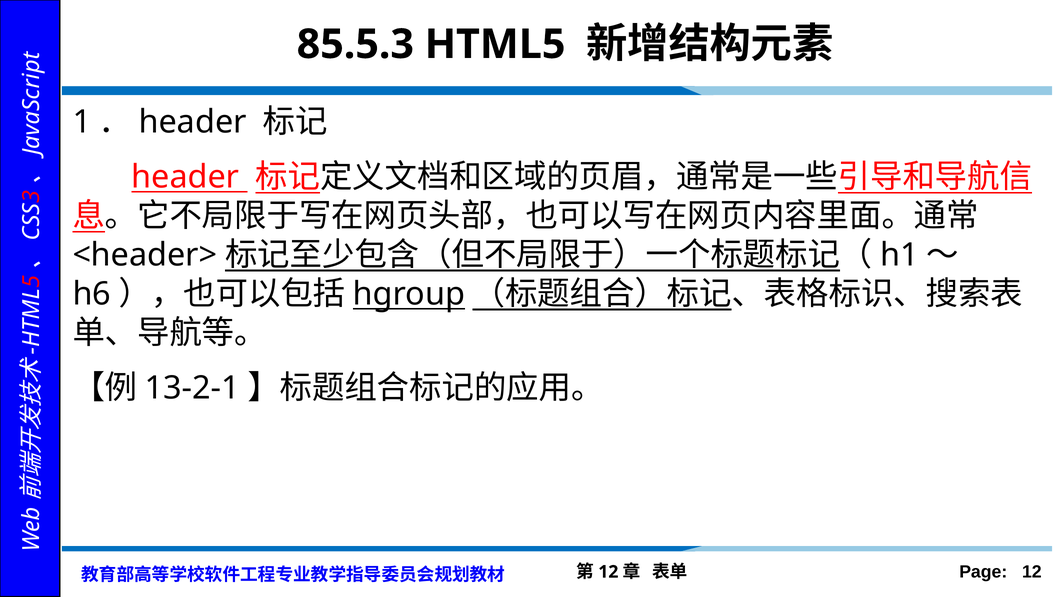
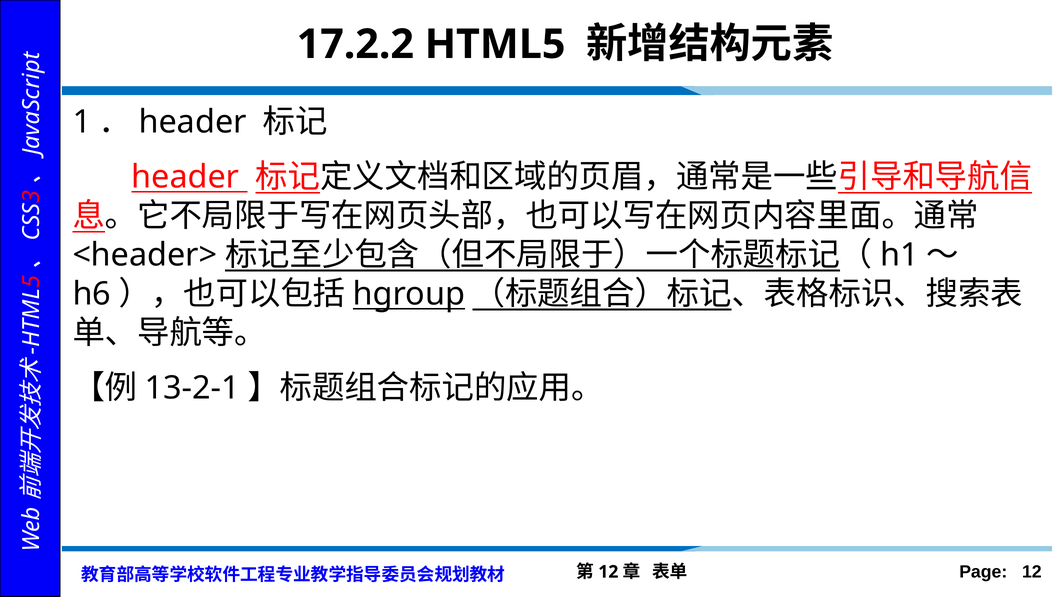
85.5.3: 85.5.3 -> 17.2.2
